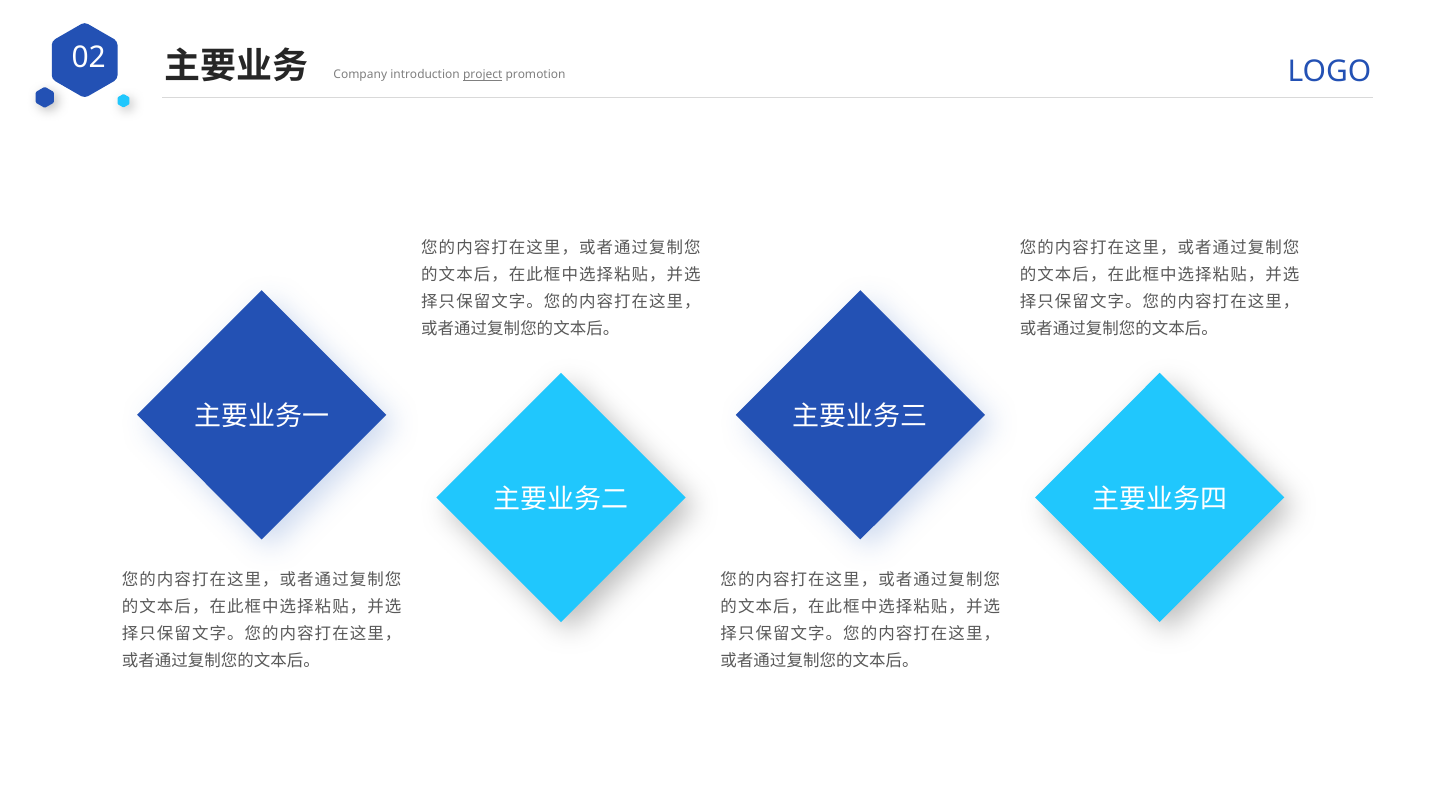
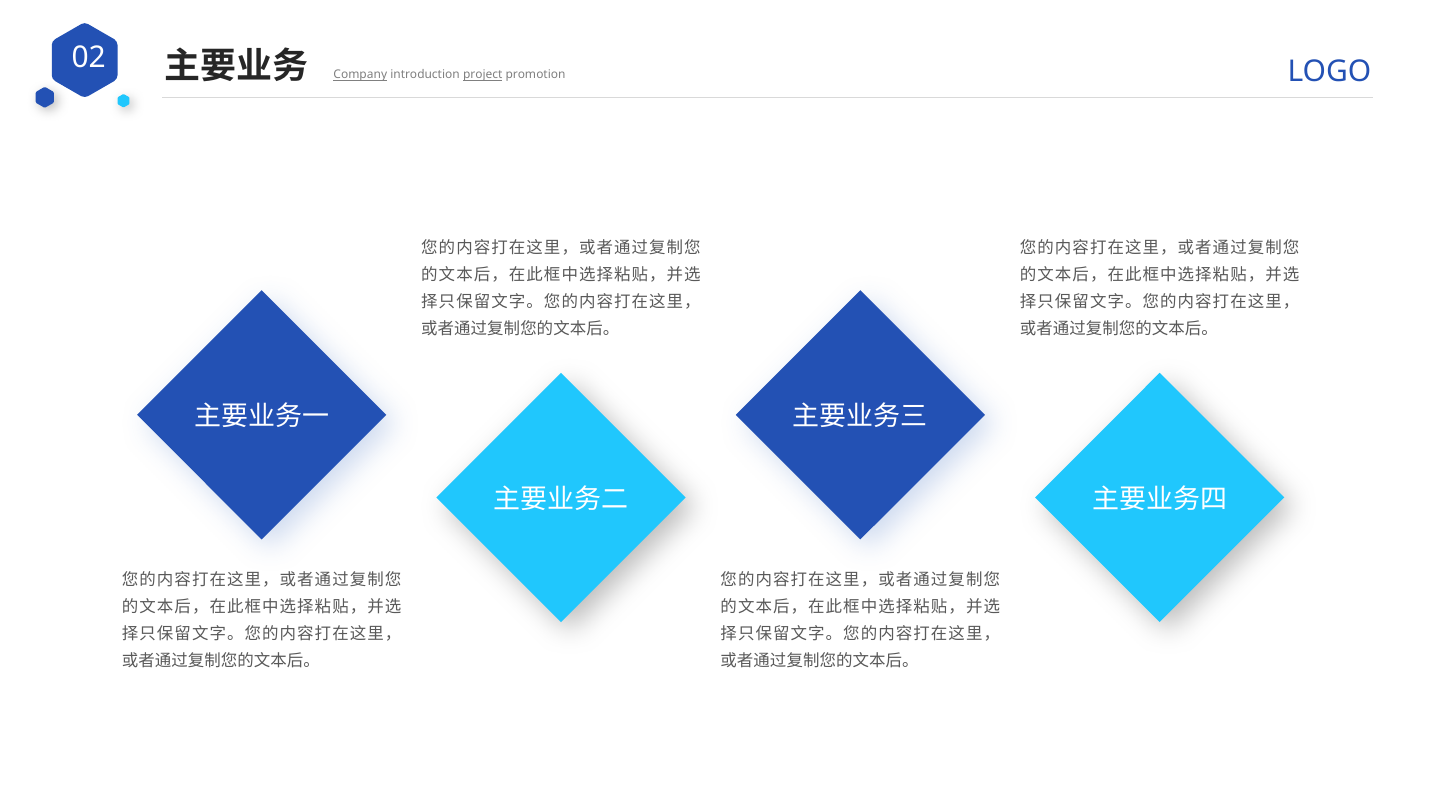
Company underline: none -> present
